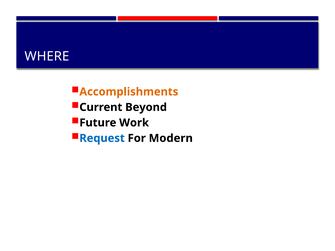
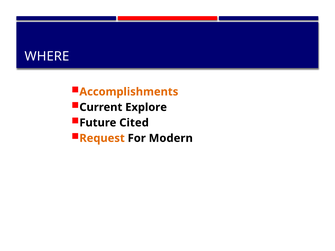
Beyond: Beyond -> Explore
Work: Work -> Cited
Request colour: blue -> orange
